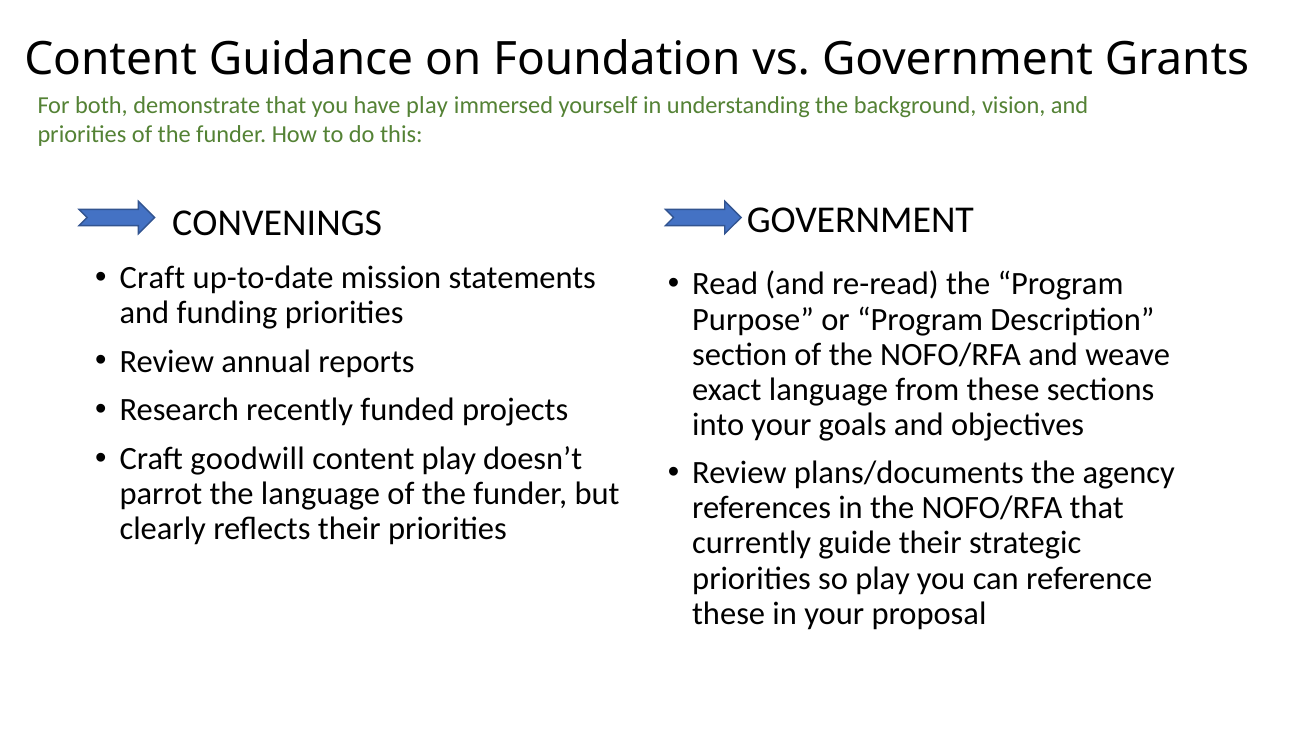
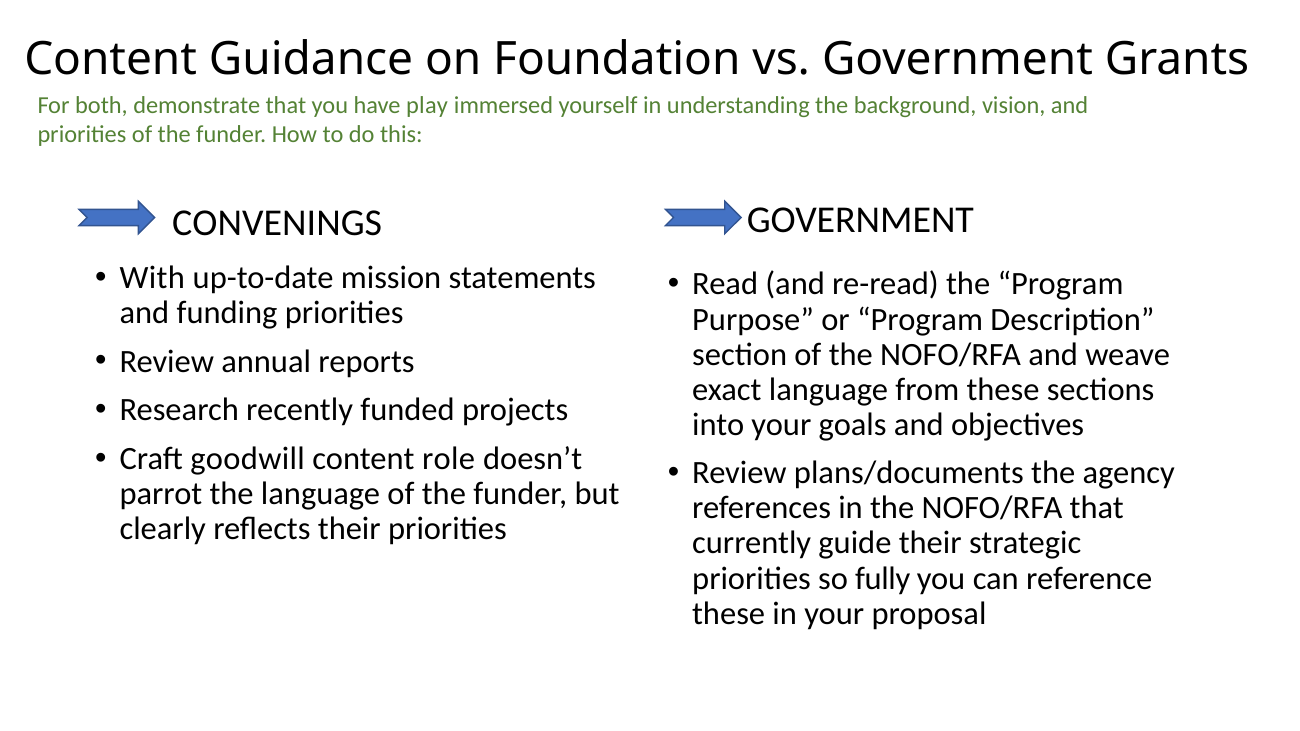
Craft at (152, 278): Craft -> With
content play: play -> role
so play: play -> fully
